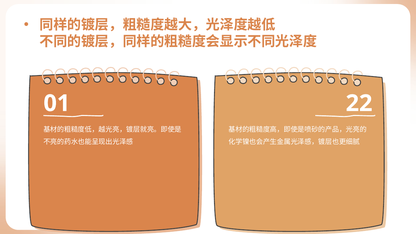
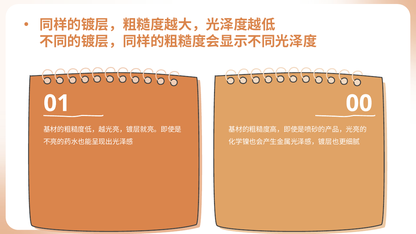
22: 22 -> 00
